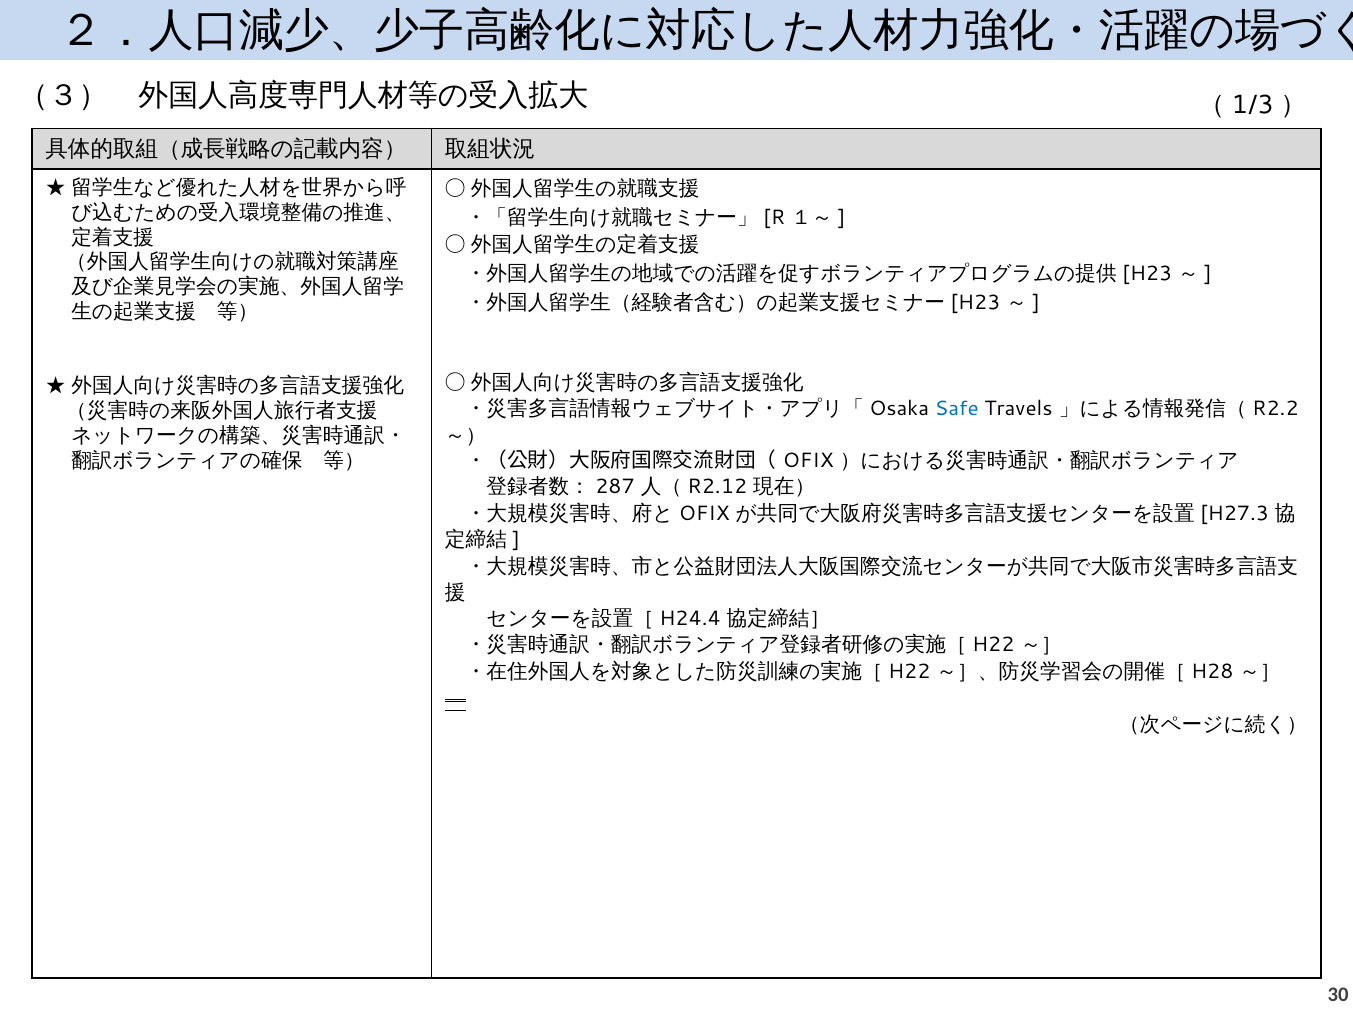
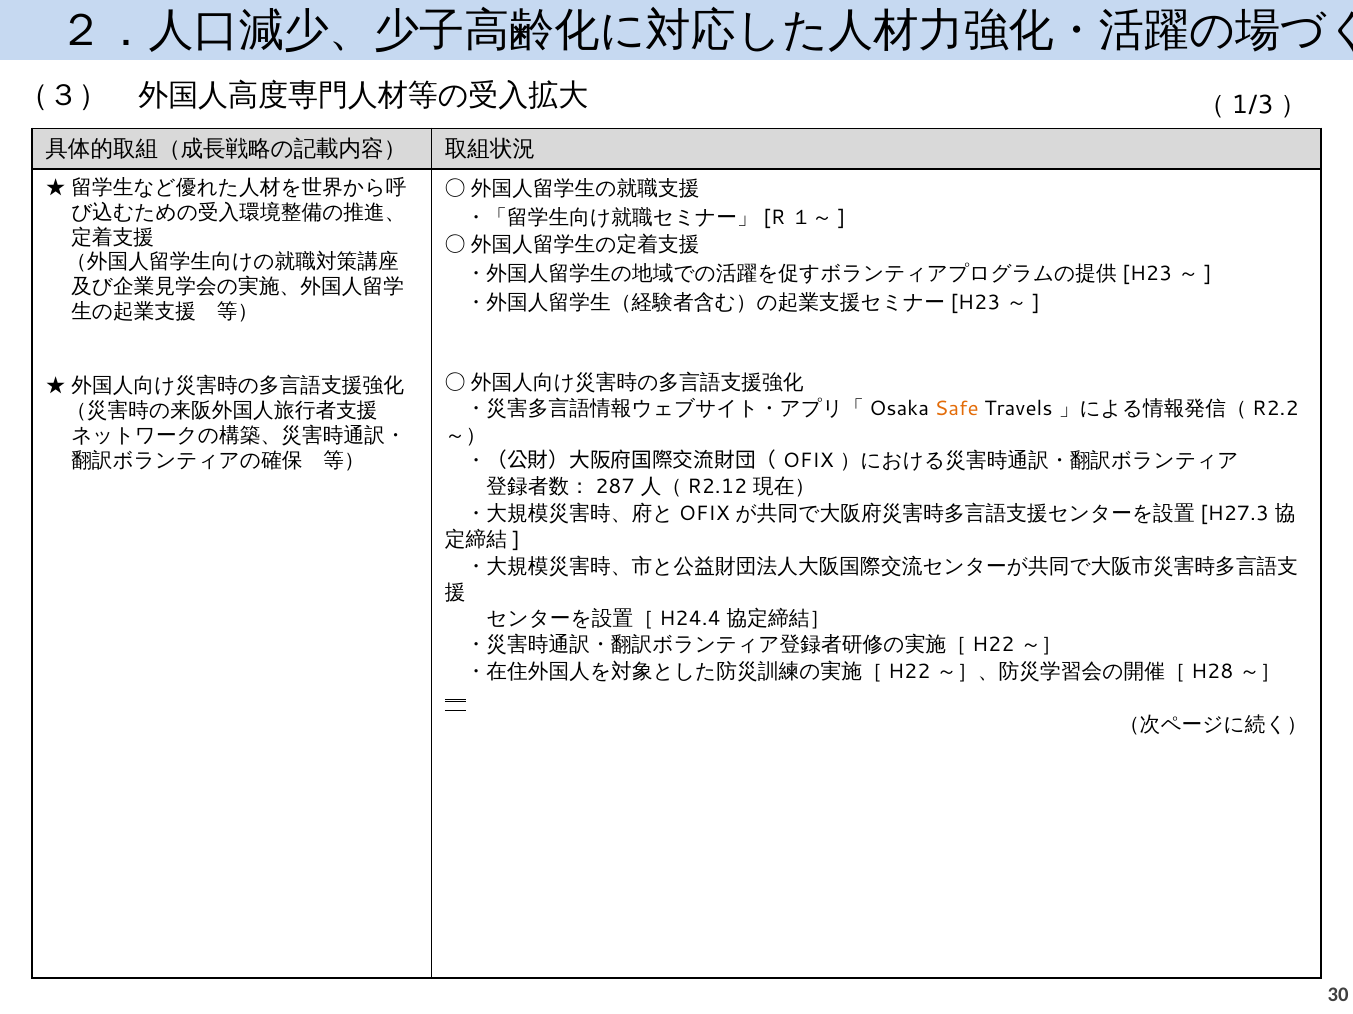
Safe colour: blue -> orange
